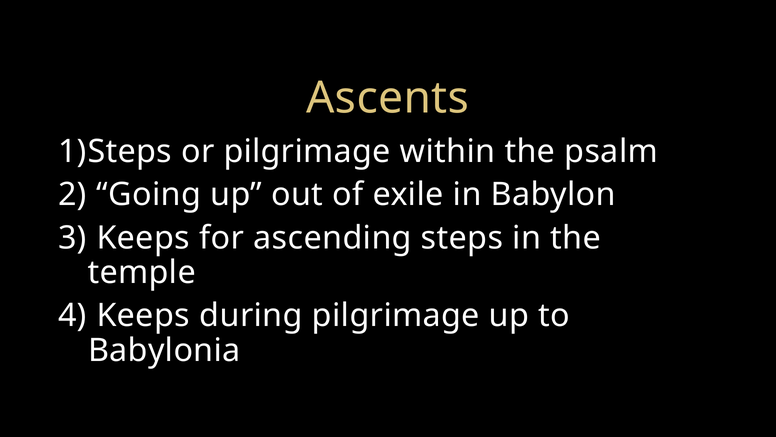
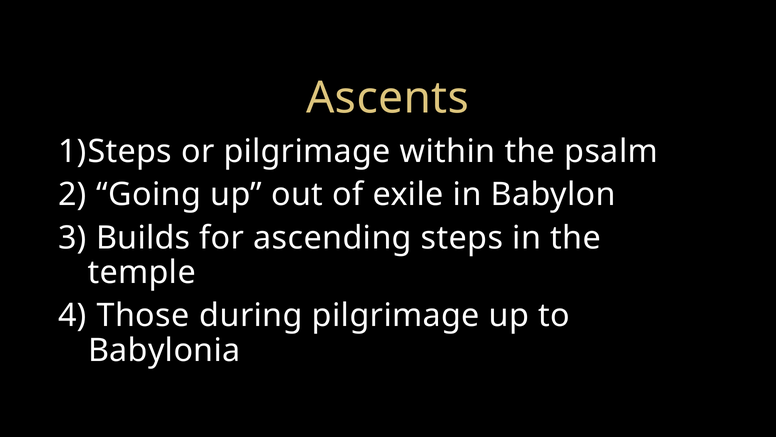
Keeps at (143, 238): Keeps -> Builds
Keeps at (143, 315): Keeps -> Those
